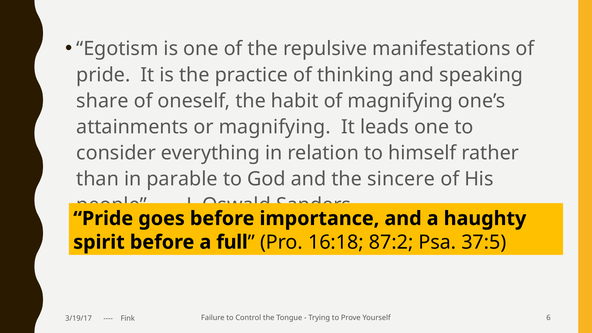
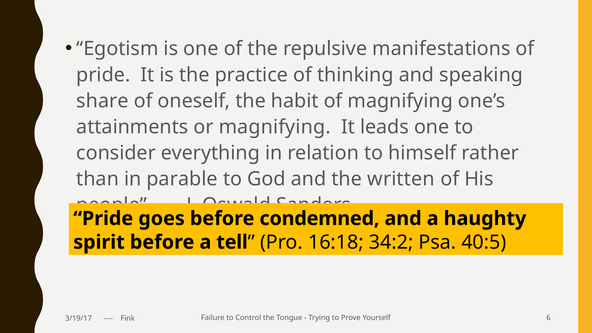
sincere: sincere -> written
importance: importance -> condemned
full: full -> tell
87:2: 87:2 -> 34:2
37:5: 37:5 -> 40:5
